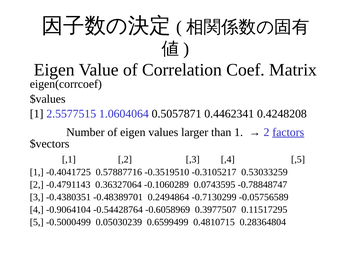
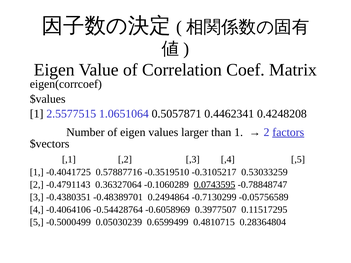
1.0604064: 1.0604064 -> 1.0651064
0.0743595 underline: none -> present
-0.9064104: -0.9064104 -> -0.4064106
